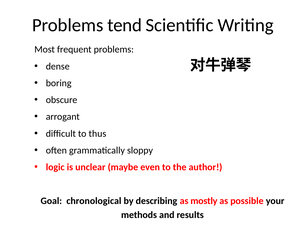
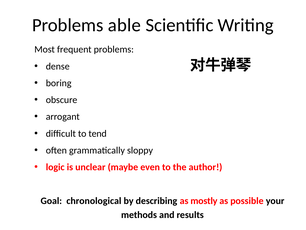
tend: tend -> able
thus: thus -> tend
